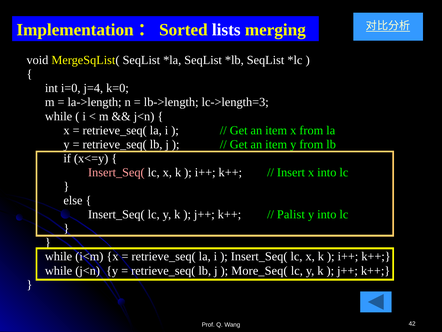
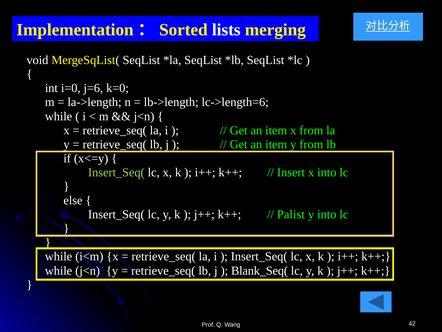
j=4: j=4 -> j=6
lc->length=3: lc->length=3 -> lc->length=6
Insert_Seq( at (116, 172) colour: pink -> light green
More_Seq(: More_Seq( -> Blank_Seq(
